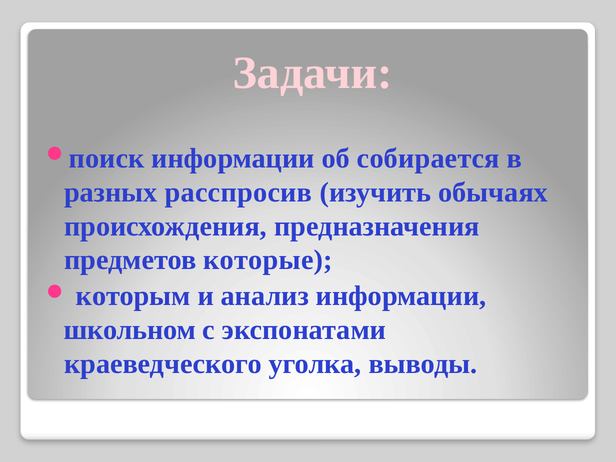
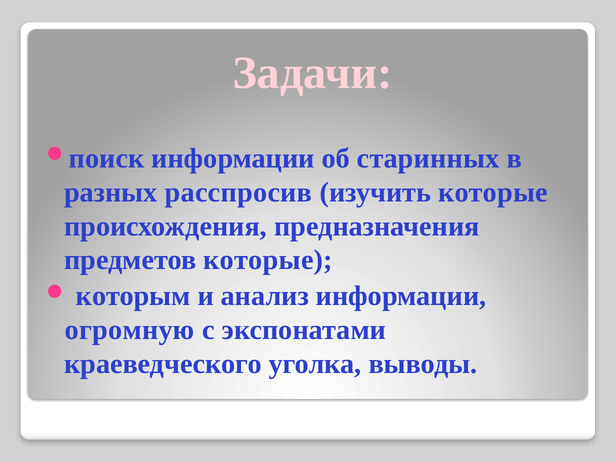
собирается: собирается -> старинных
изучить обычаях: обычаях -> которые
школьном: школьном -> огромную
